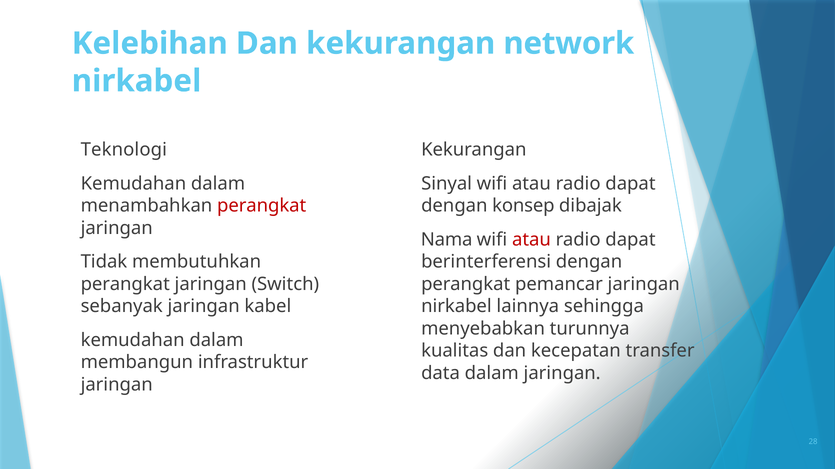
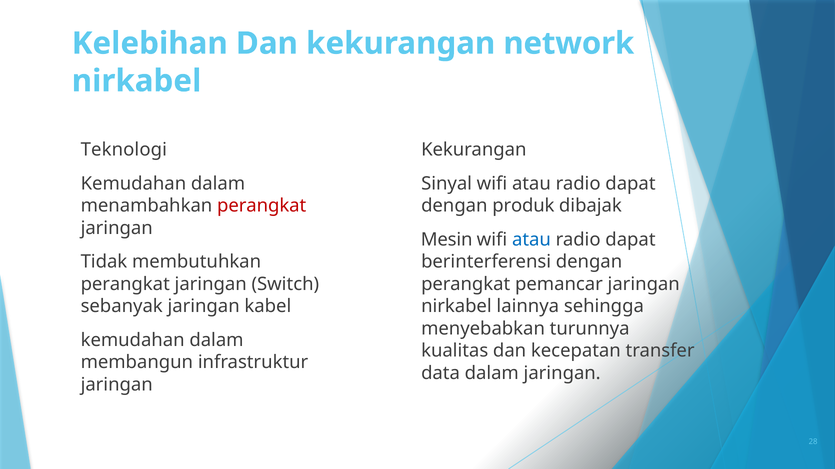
konsep: konsep -> produk
Nama: Nama -> Mesin
atau at (531, 240) colour: red -> blue
